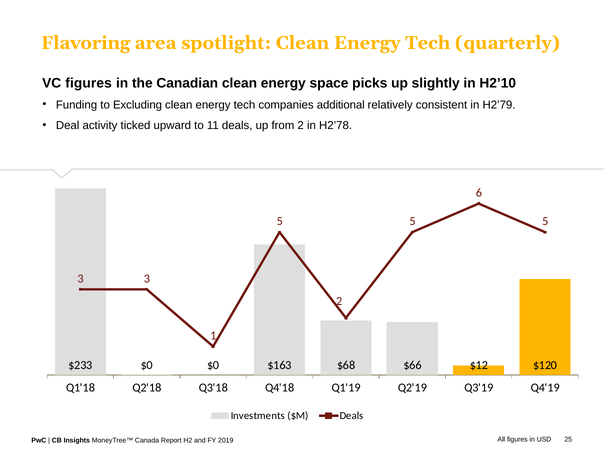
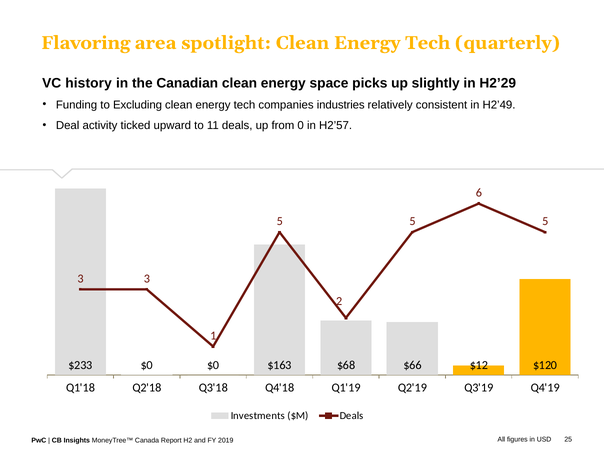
VC figures: figures -> history
H2’10: H2’10 -> H2’29
additional: additional -> industries
H2’79: H2’79 -> H2’49
from 2: 2 -> 0
H2’78: H2’78 -> H2’57
